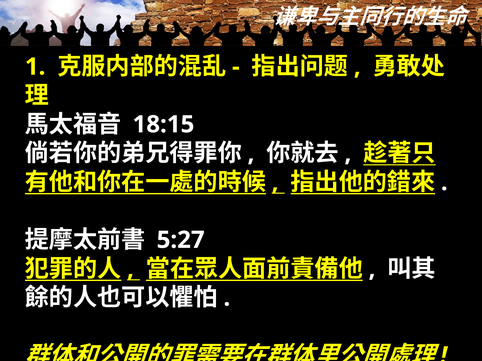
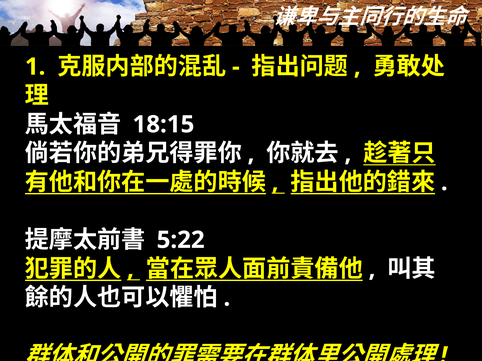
5:27: 5:27 -> 5:22
